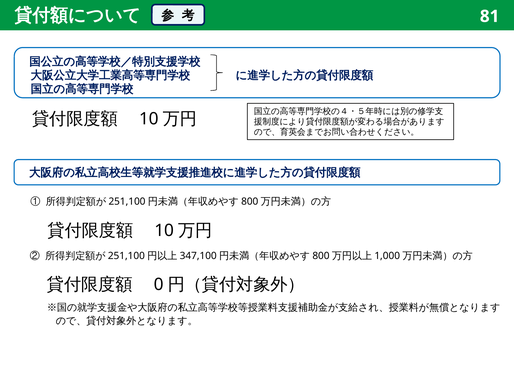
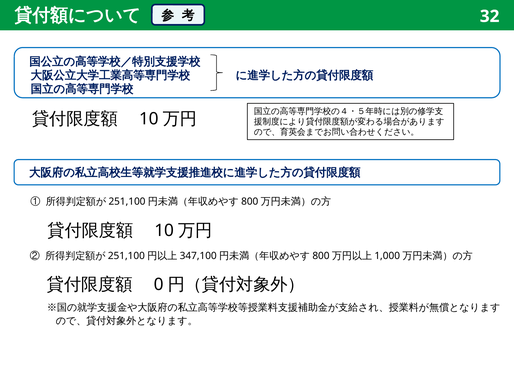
81: 81 -> 32
